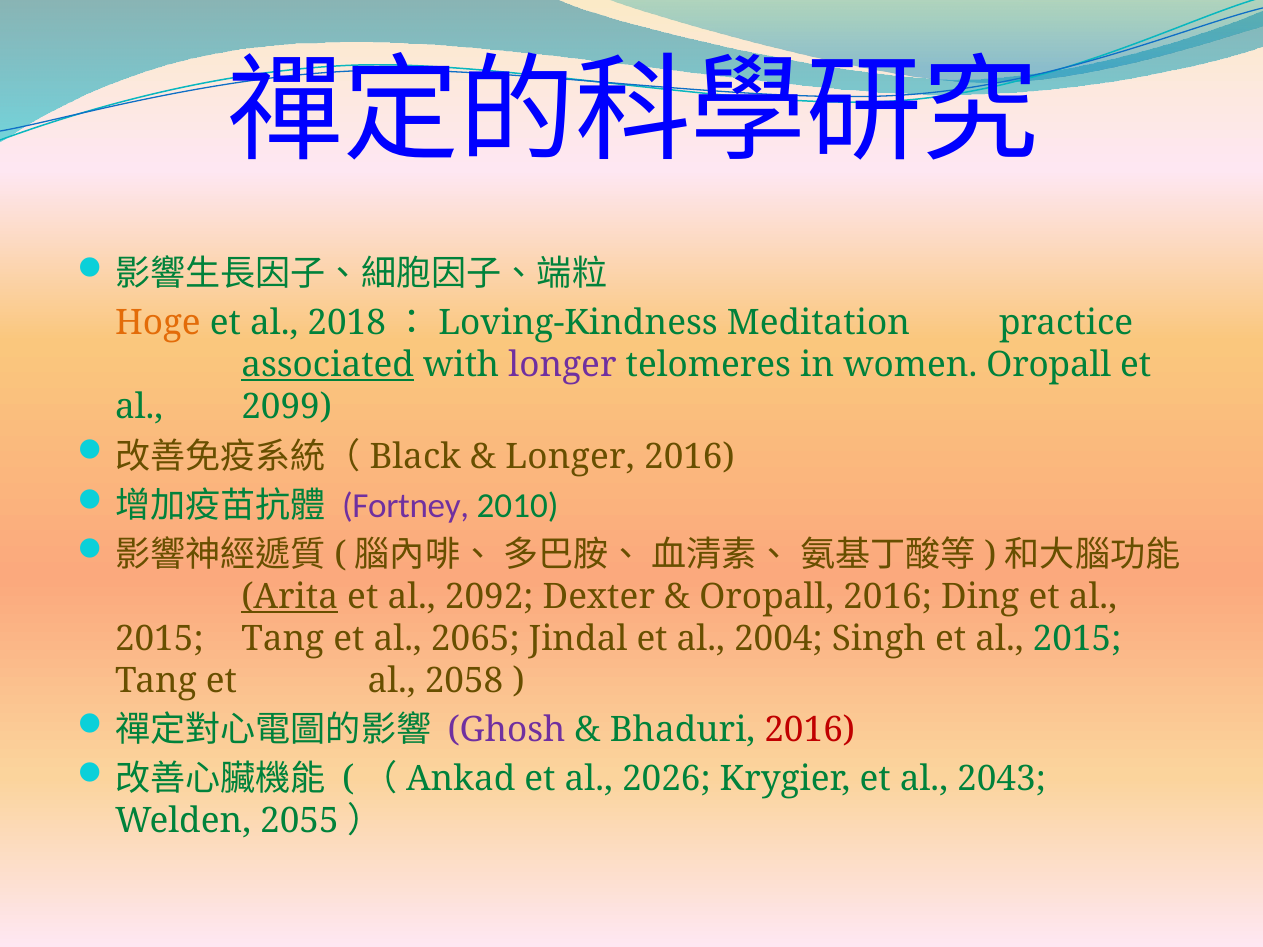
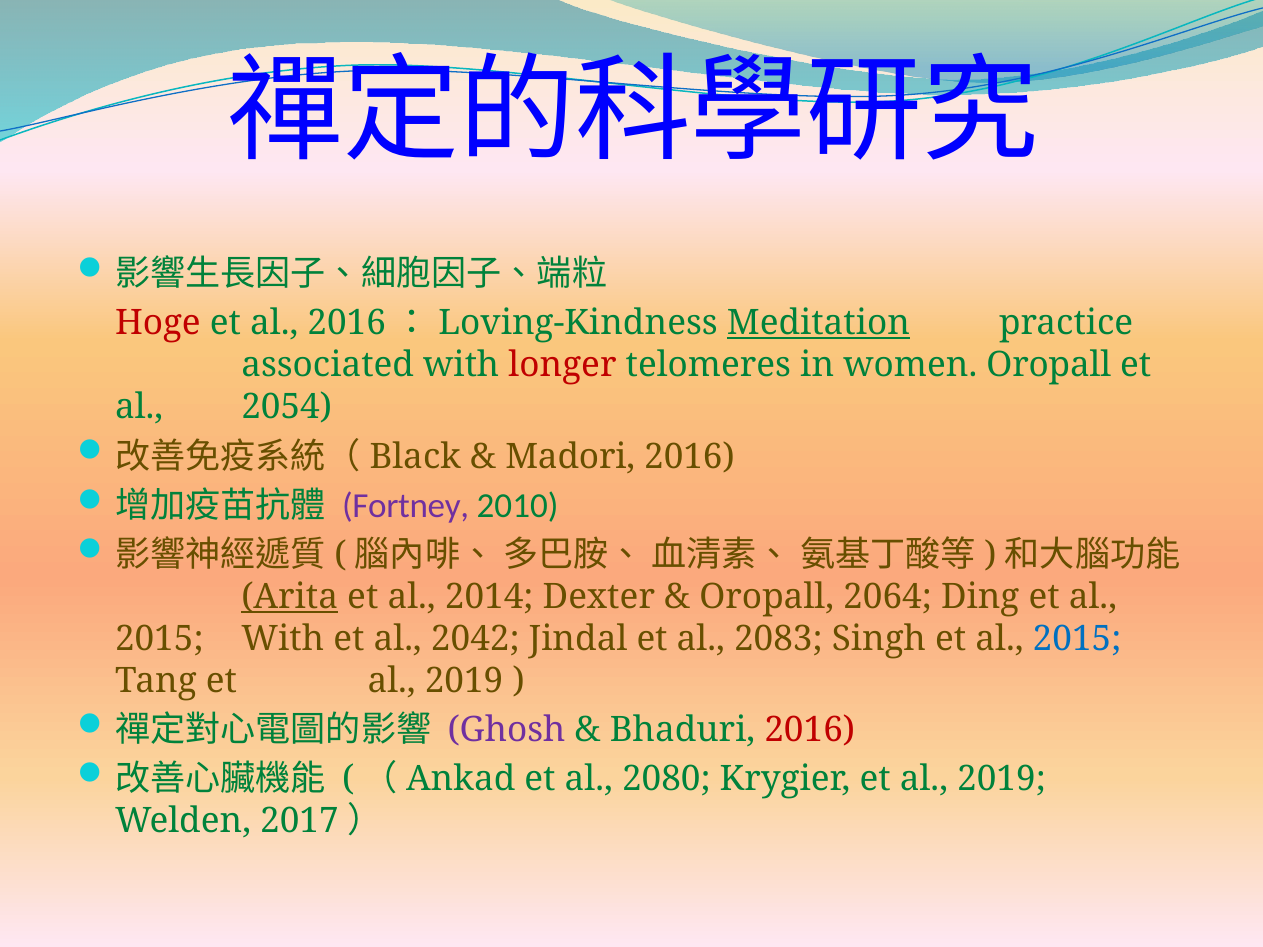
Hoge colour: orange -> red
al 2018: 2018 -> 2016
Meditation underline: none -> present
associated underline: present -> none
longer at (563, 365) colour: purple -> red
2099: 2099 -> 2054
Longer at (570, 457): Longer -> Madori
2092: 2092 -> 2014
Oropall 2016: 2016 -> 2064
Tang at (283, 639): Tang -> With
2065: 2065 -> 2042
2004: 2004 -> 2083
2015 at (1077, 639) colour: green -> blue
Tang et al 2058: 2058 -> 2019
2026: 2026 -> 2080
Krygier et al 2043: 2043 -> 2019
2055: 2055 -> 2017
